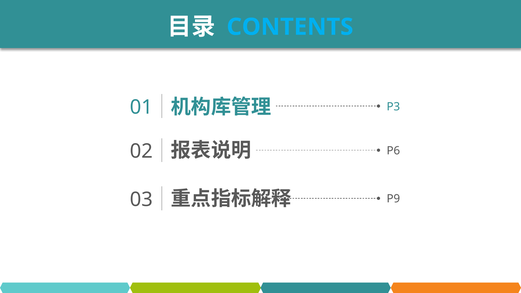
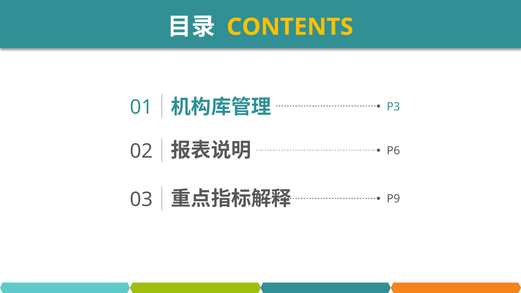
CONTENTS colour: light blue -> yellow
